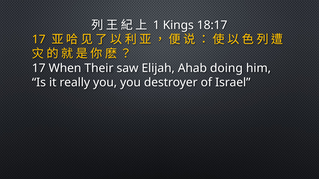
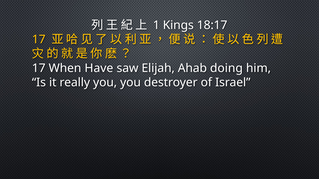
Their: Their -> Have
